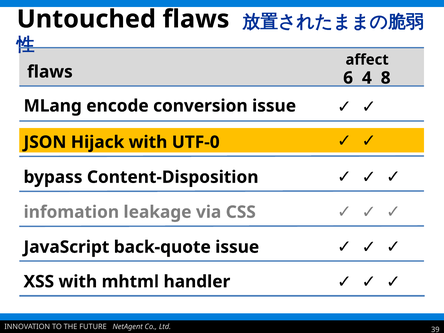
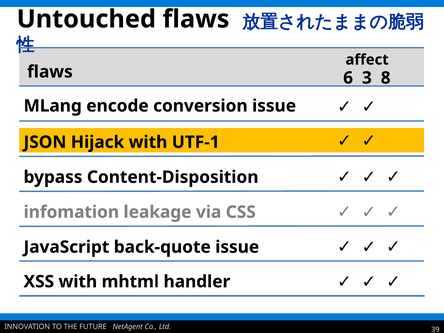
4: 4 -> 3
UTF-0: UTF-0 -> UTF-1
